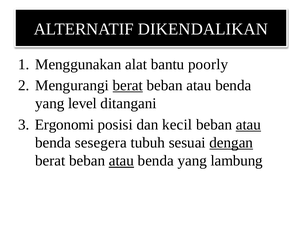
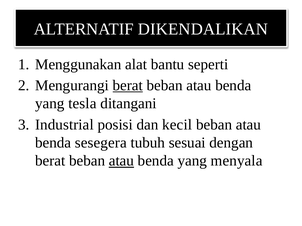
poorly: poorly -> seperti
level: level -> tesla
Ergonomi: Ergonomi -> Industrial
atau at (248, 125) underline: present -> none
dengan underline: present -> none
lambung: lambung -> menyala
